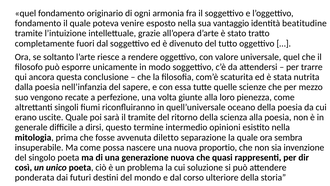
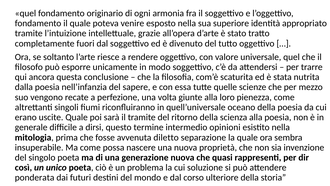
vantaggio: vantaggio -> superiore
beatitudine: beatitudine -> appropriato
proportio: proportio -> proprietà
